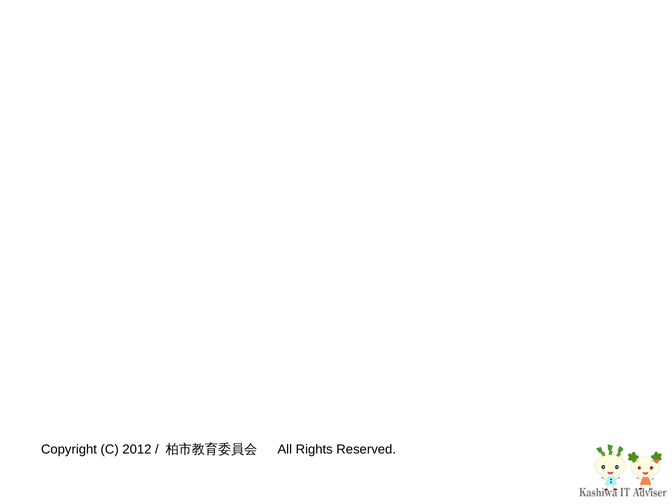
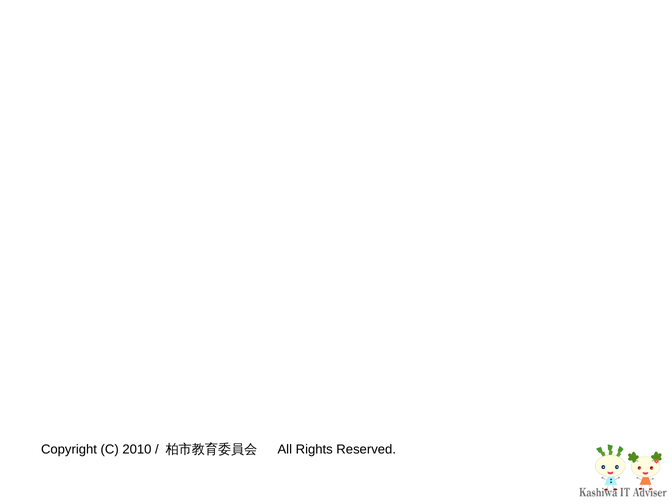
2012: 2012 -> 2010
